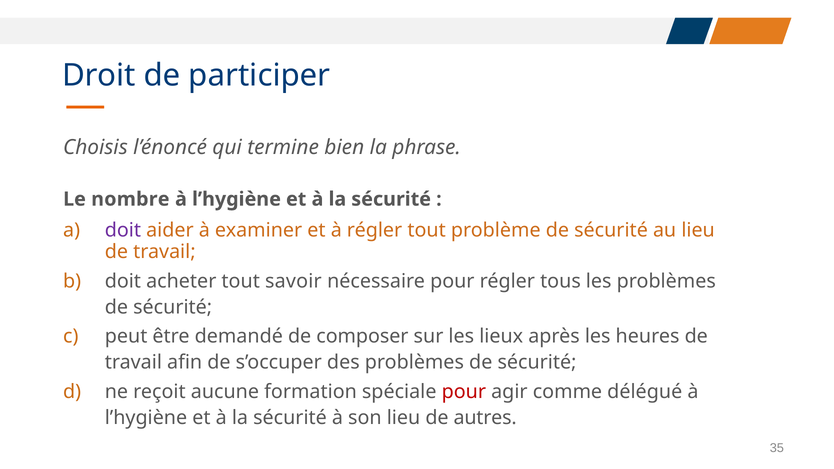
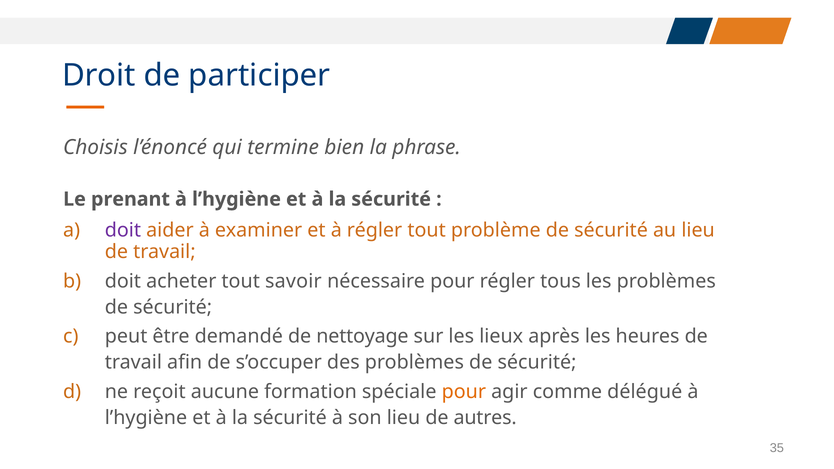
nombre: nombre -> prenant
composer: composer -> nettoyage
pour at (464, 392) colour: red -> orange
